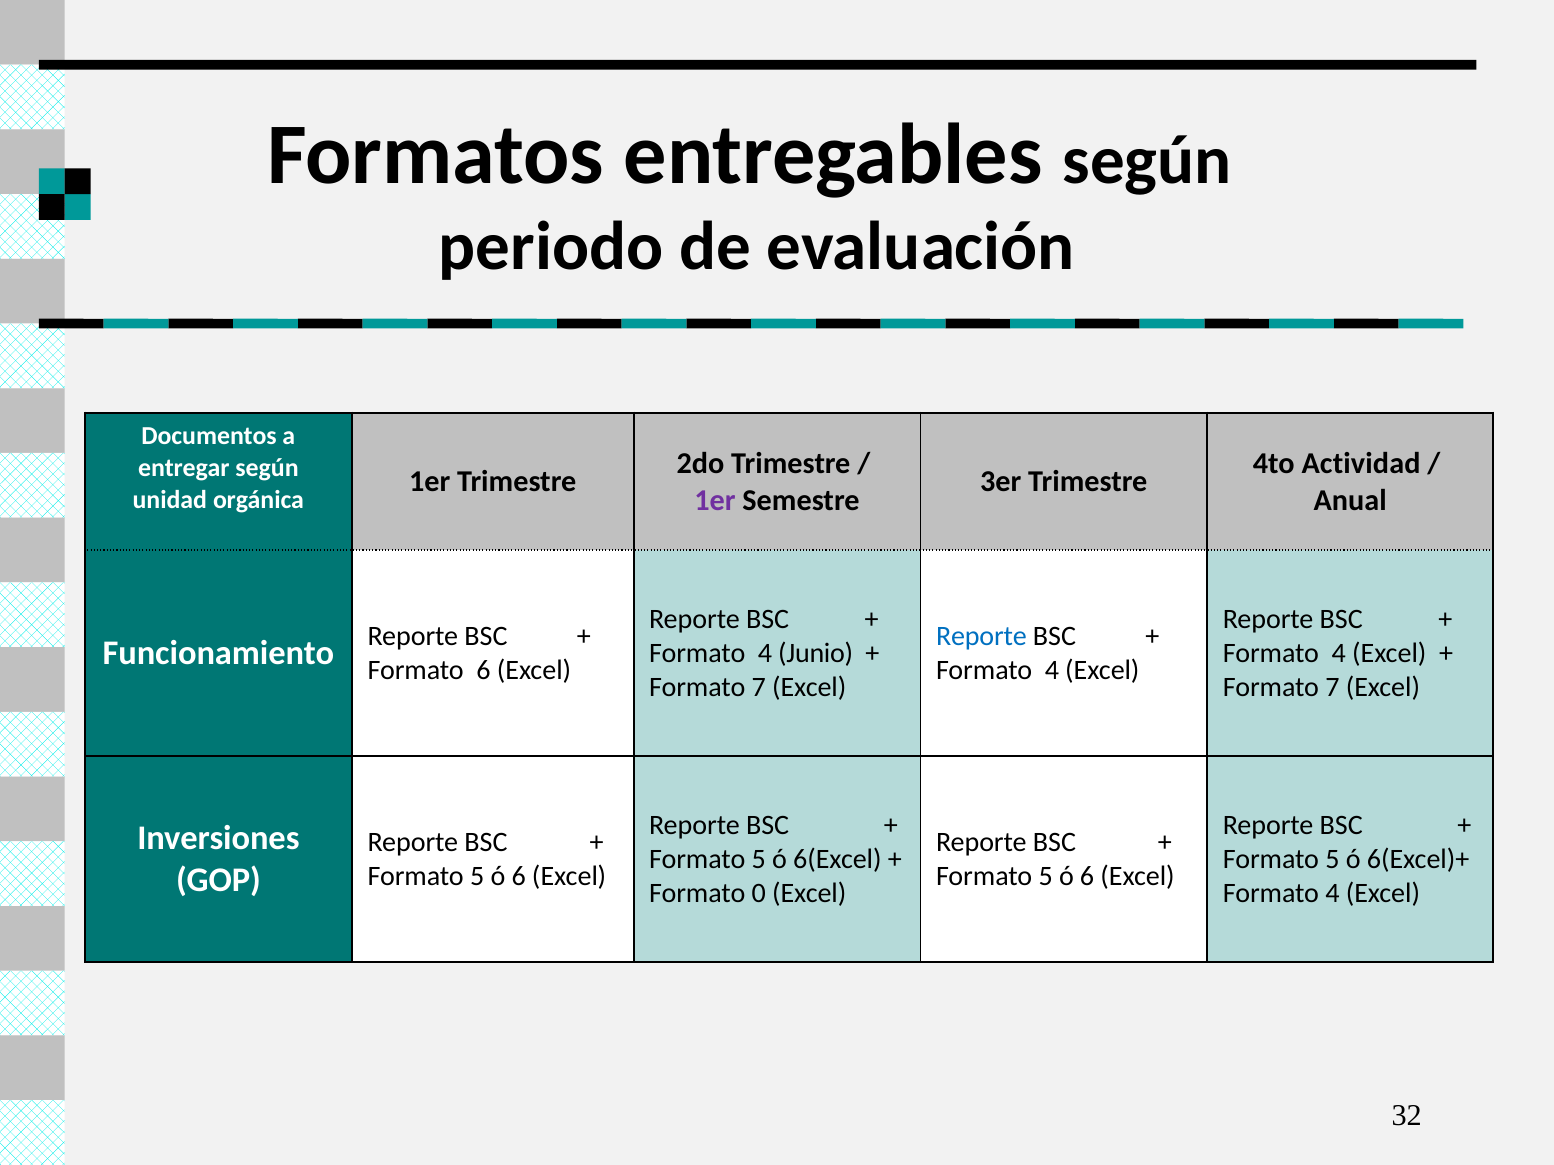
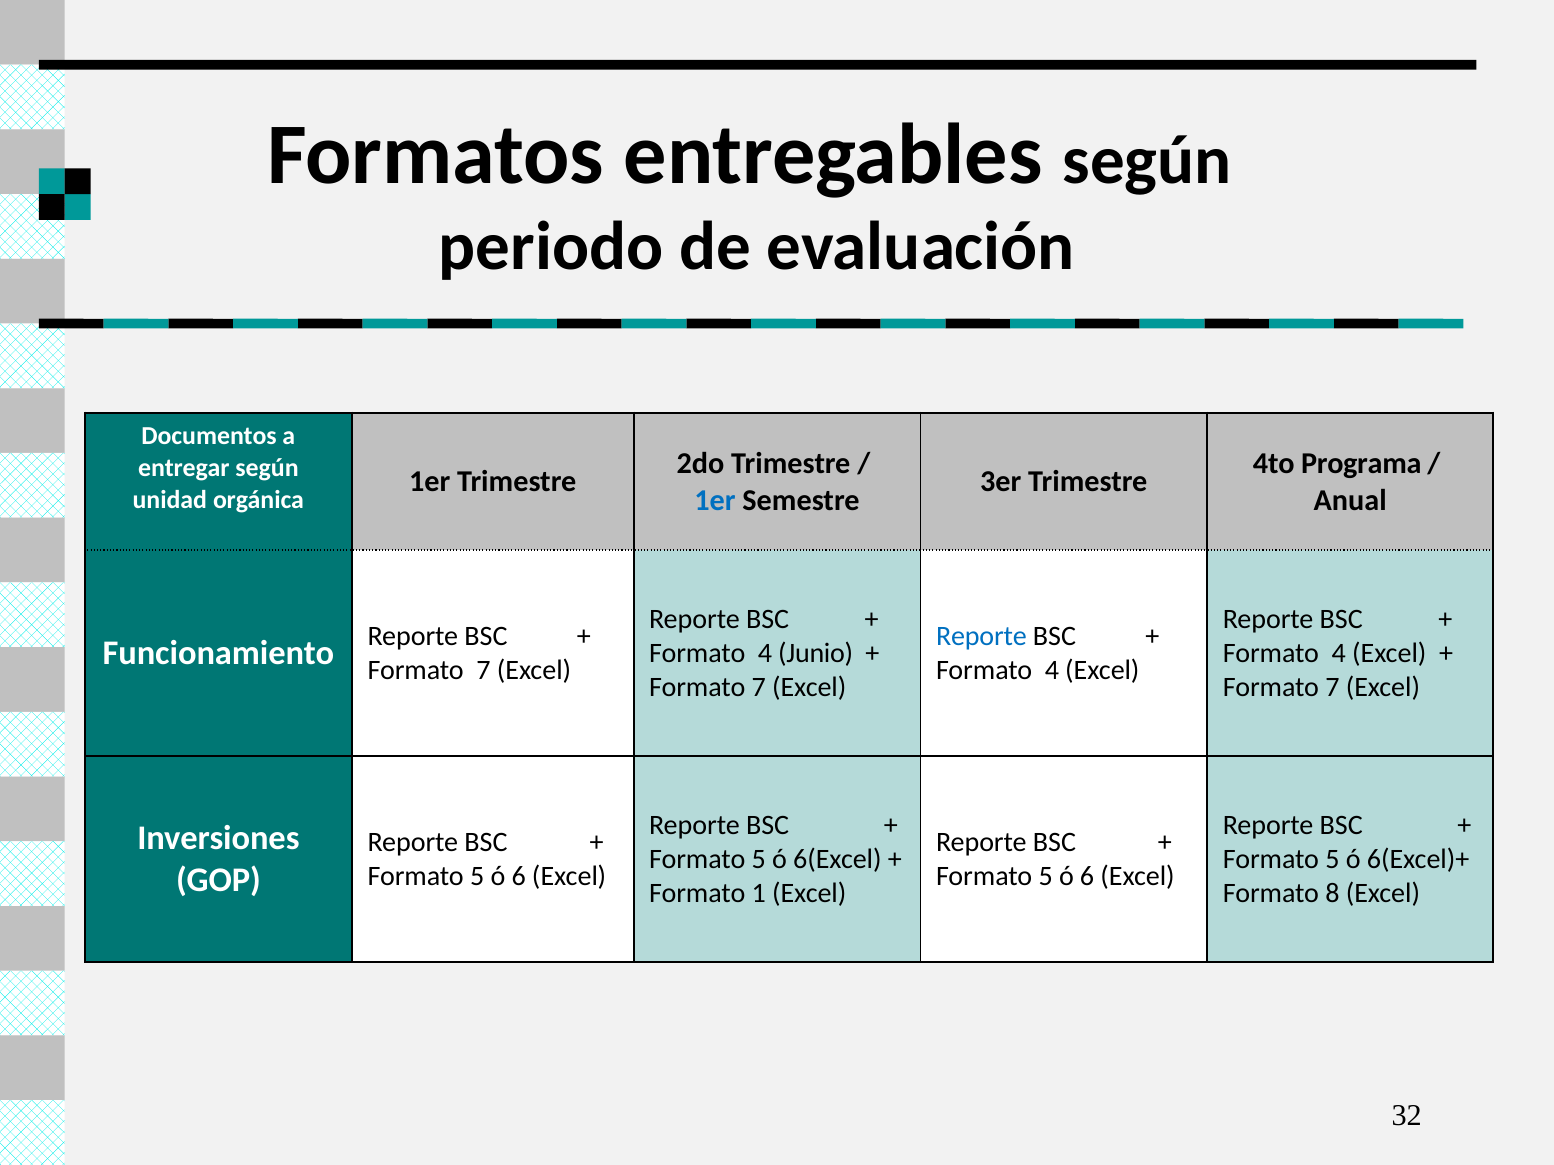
Actividad: Actividad -> Programa
1er at (715, 500) colour: purple -> blue
6 at (483, 671): 6 -> 7
0: 0 -> 1
4 at (1332, 894): 4 -> 8
